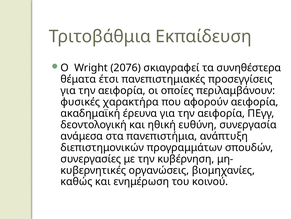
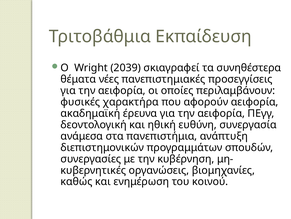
2076: 2076 -> 2039
έτσι: έτσι -> νέες
